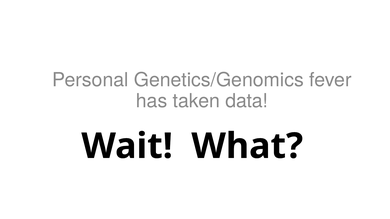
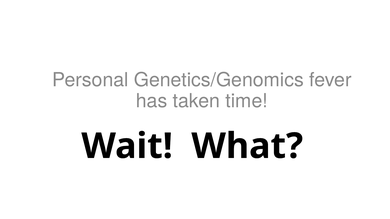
data: data -> time
